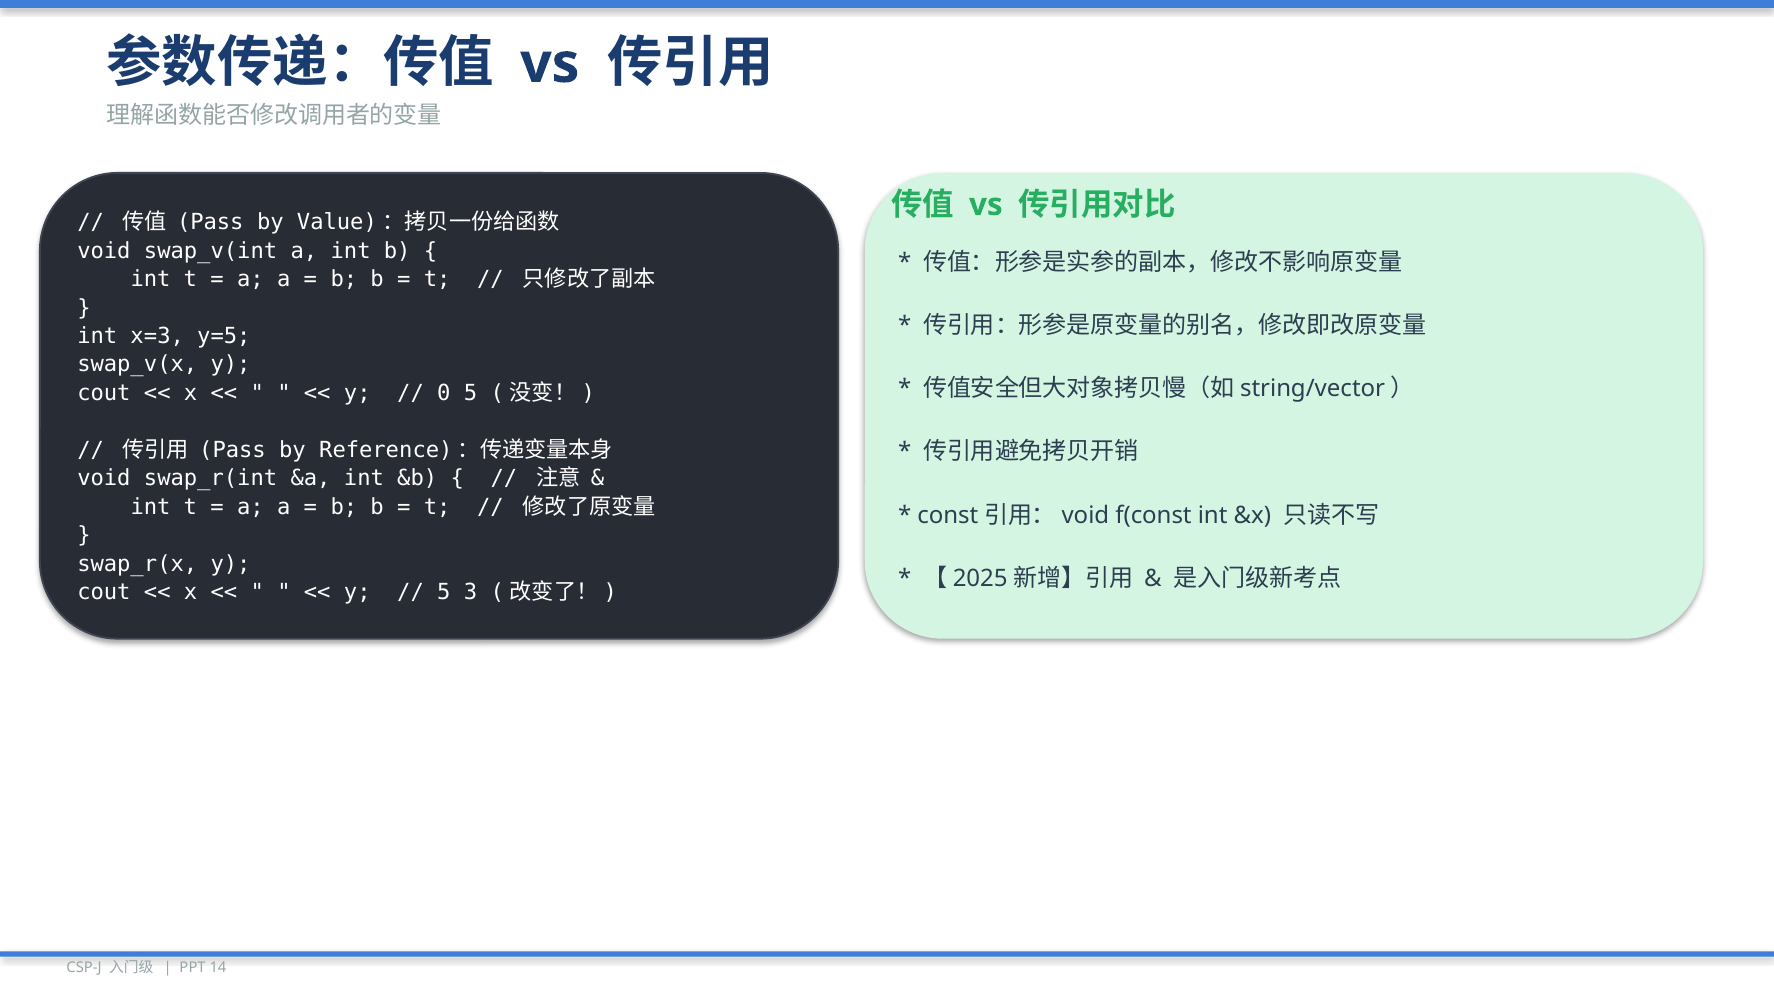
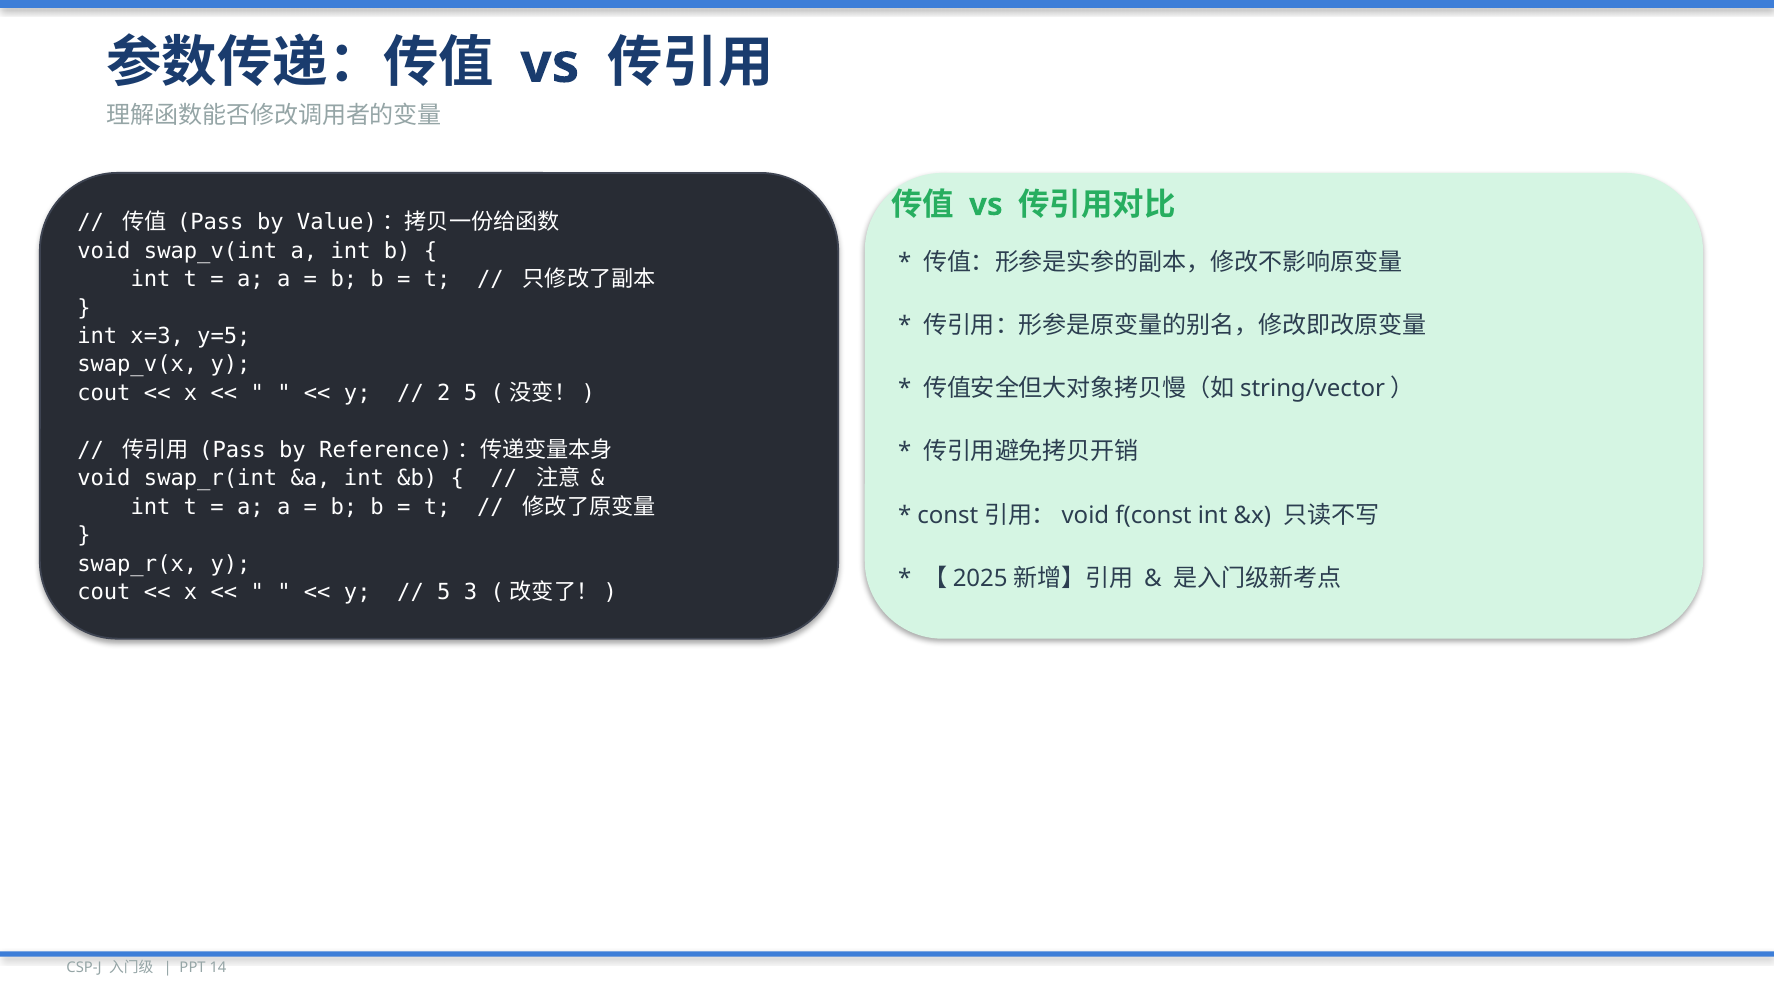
0: 0 -> 2
